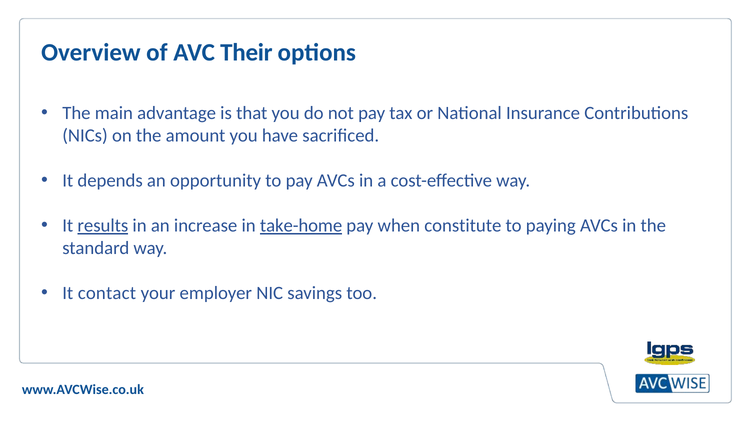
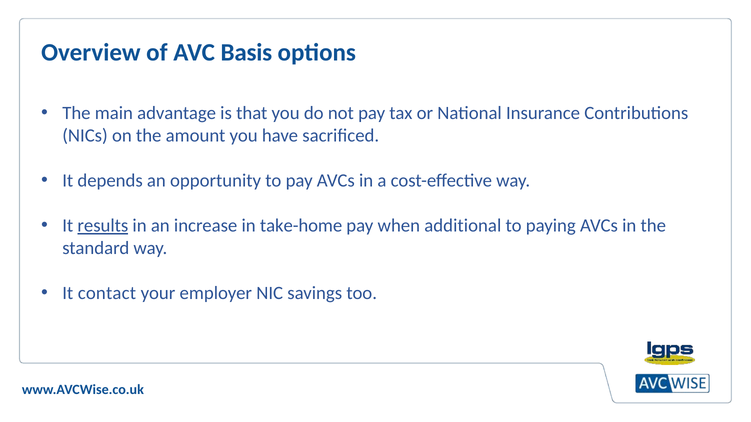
Their: Their -> Basis
take-home underline: present -> none
constitute: constitute -> additional
